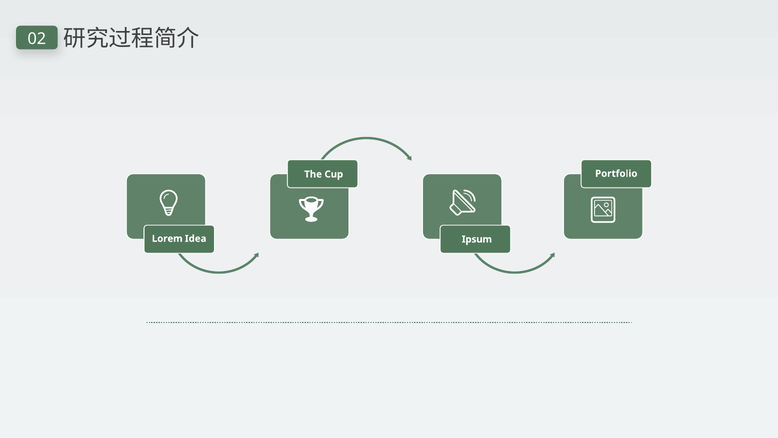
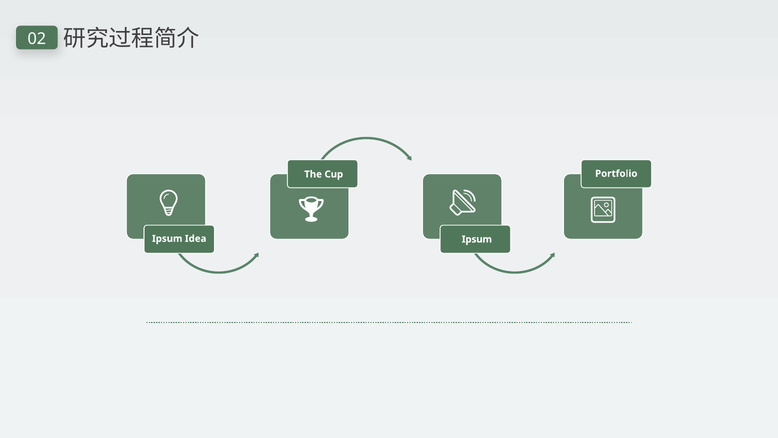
Lorem at (167, 238): Lorem -> Ipsum
